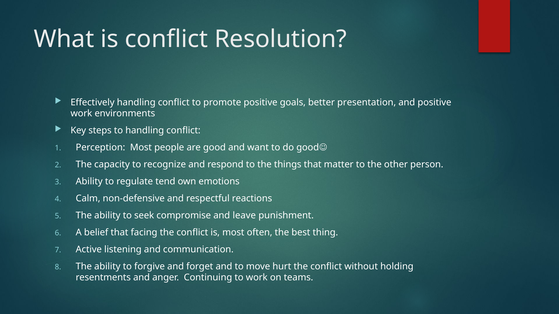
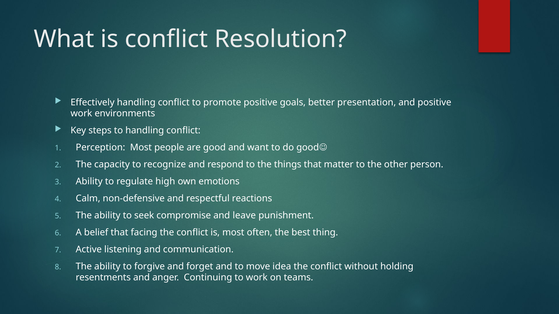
tend: tend -> high
hurt: hurt -> idea
